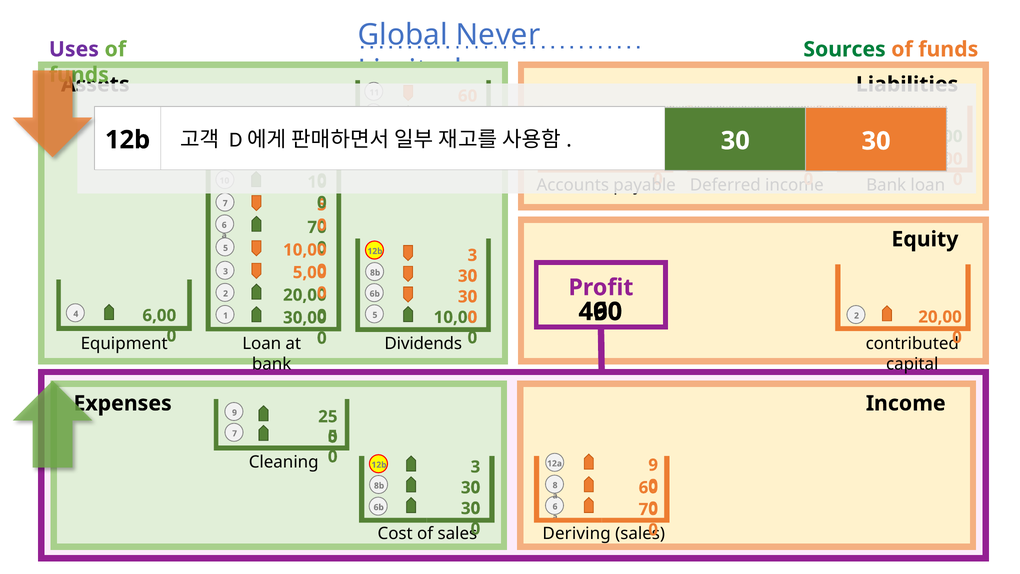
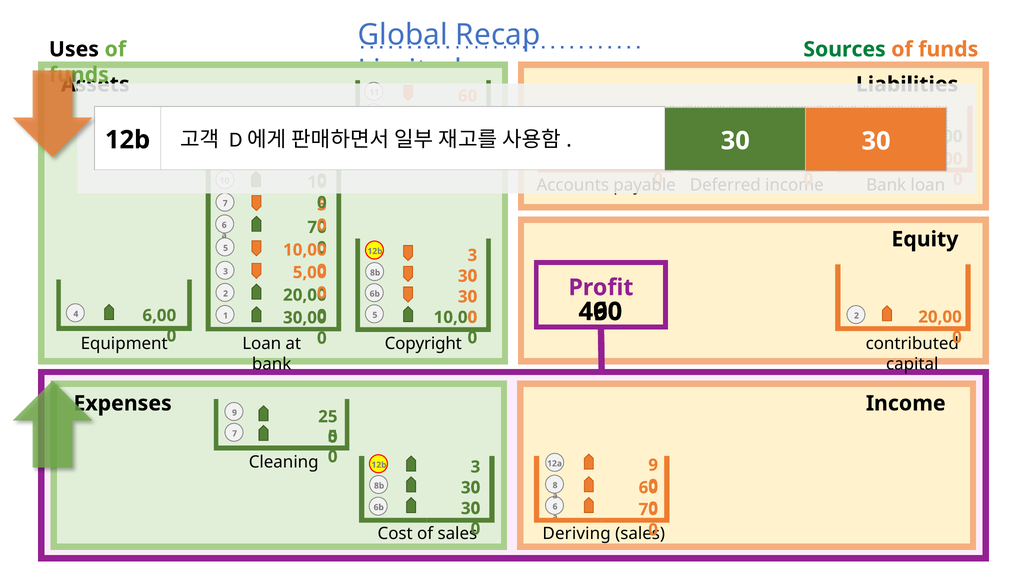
Never: Never -> Recap
Uses colour: purple -> black
Dividends: Dividends -> Copyright
